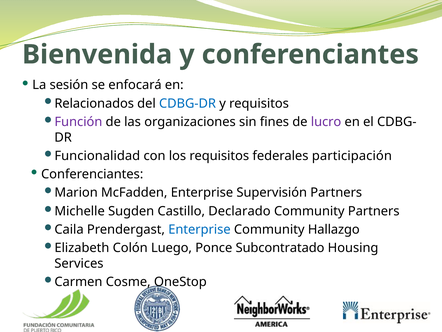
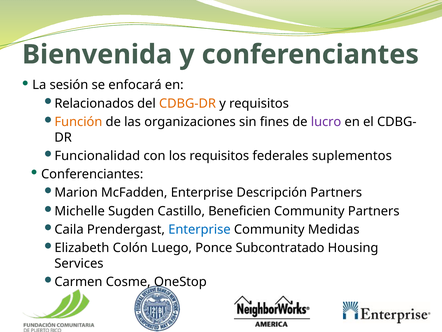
CDBG-DR colour: blue -> orange
Función colour: purple -> orange
participación: participación -> suplementos
Supervisión: Supervisión -> Descripción
Declarado: Declarado -> Beneficien
Hallazgo: Hallazgo -> Medidas
